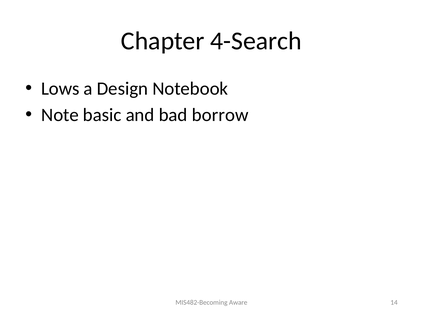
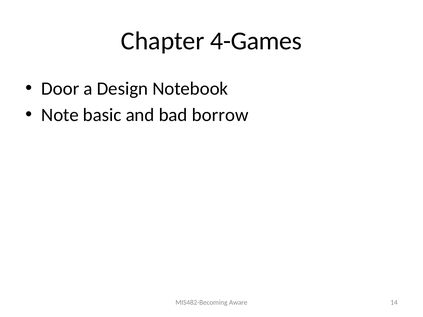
4-Search: 4-Search -> 4-Games
Lows: Lows -> Door
